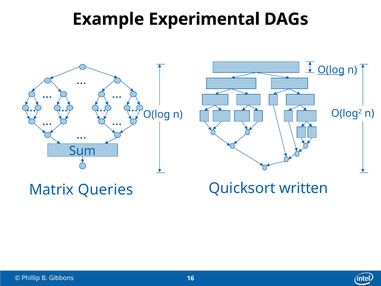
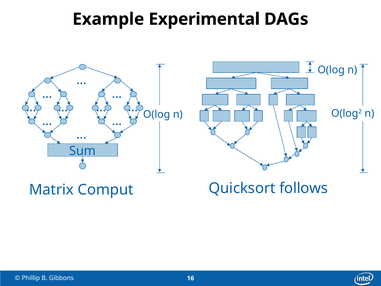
O(log at (331, 70) underline: present -> none
written: written -> follows
Queries: Queries -> Comput
